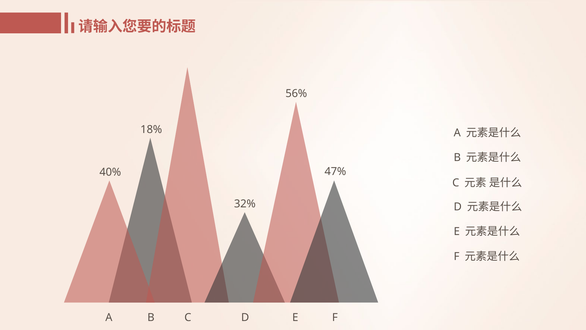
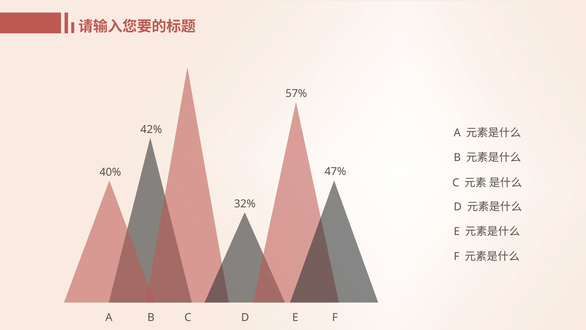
56%: 56% -> 57%
18%: 18% -> 42%
